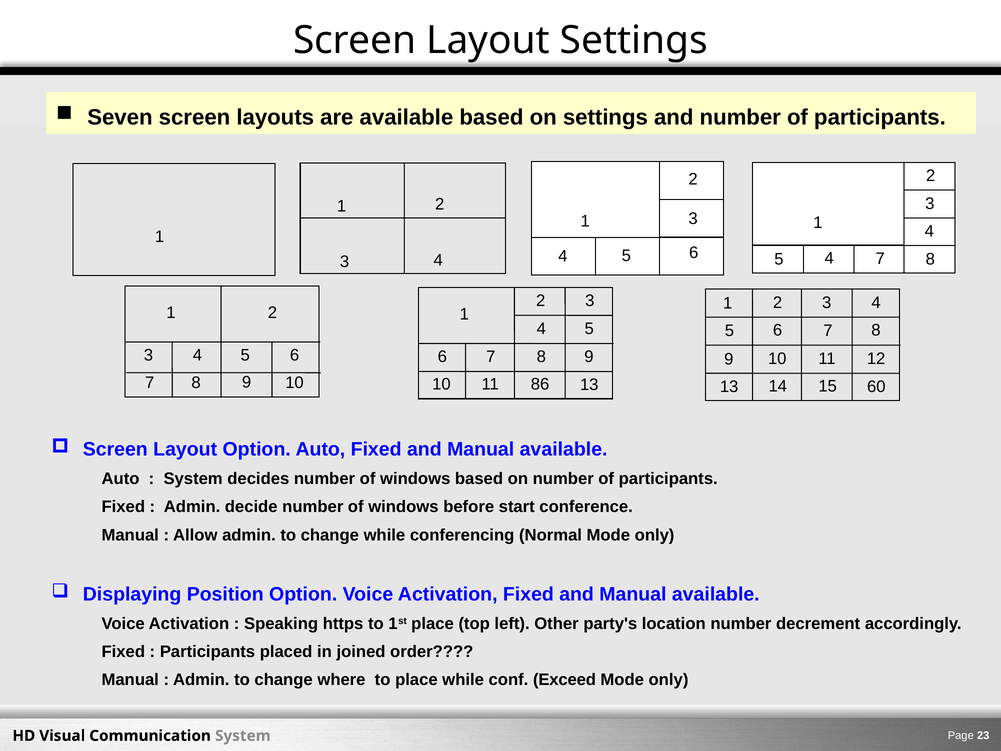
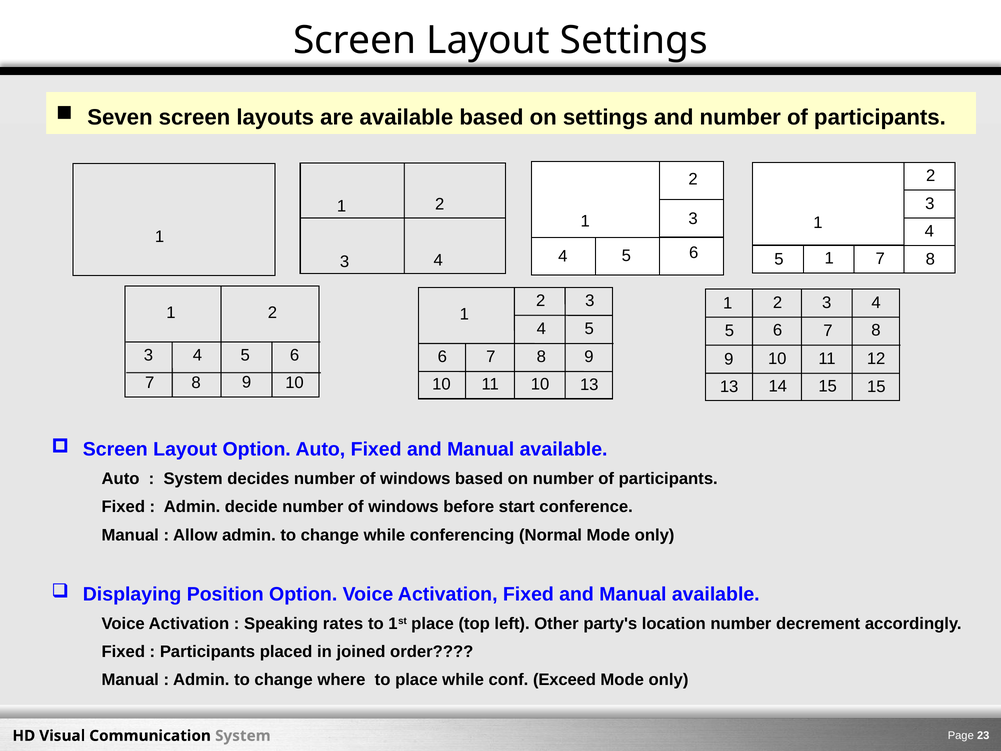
5 4: 4 -> 1
11 86: 86 -> 10
15 60: 60 -> 15
https: https -> rates
